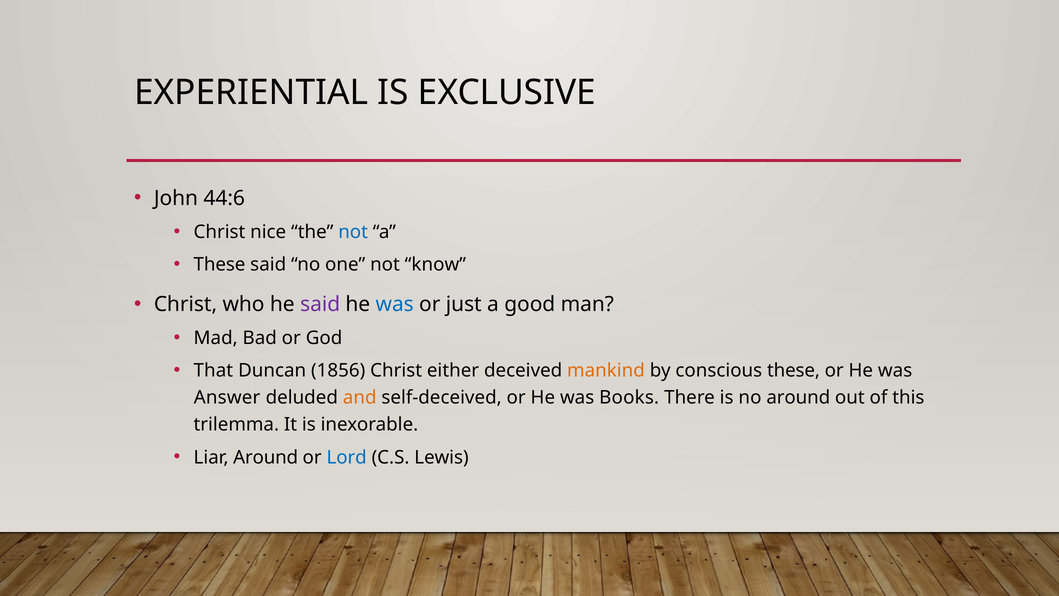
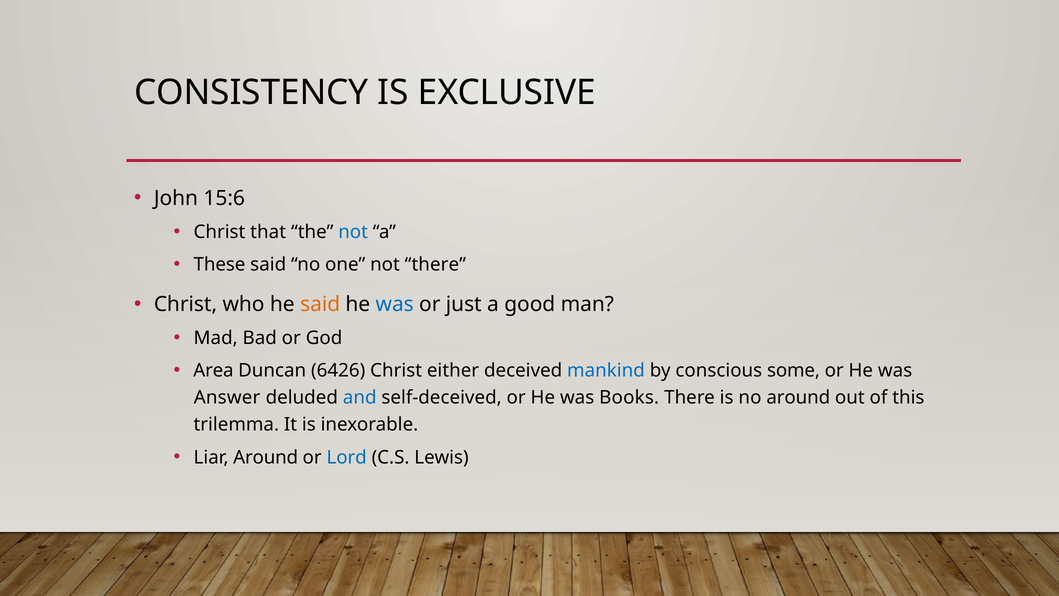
EXPERIENTIAL: EXPERIENTIAL -> CONSISTENCY
44:6: 44:6 -> 15:6
nice: nice -> that
not know: know -> there
said at (320, 304) colour: purple -> orange
That: That -> Area
1856: 1856 -> 6426
mankind colour: orange -> blue
conscious these: these -> some
and colour: orange -> blue
